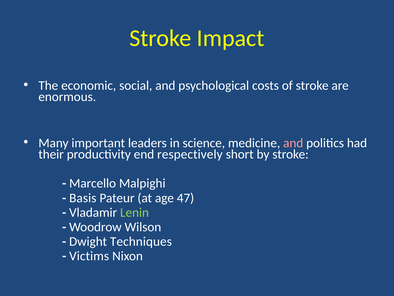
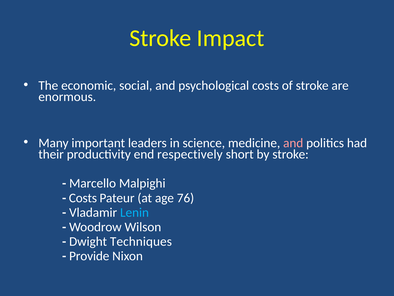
Basis at (83, 198): Basis -> Costs
47: 47 -> 76
Lenin colour: light green -> light blue
Victims: Victims -> Provide
